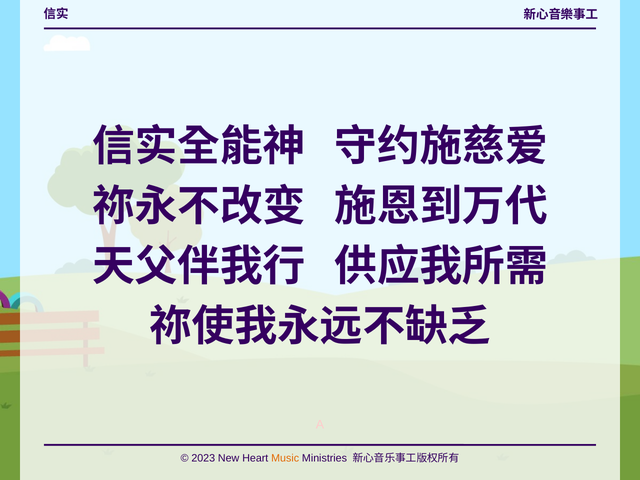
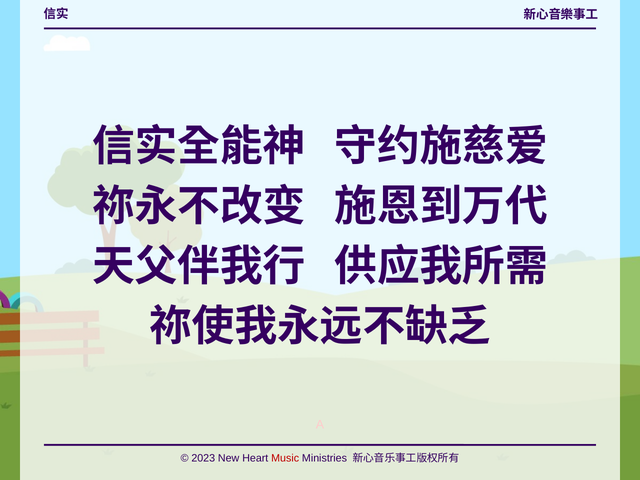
Music colour: orange -> red
